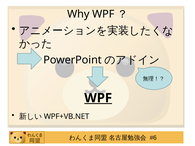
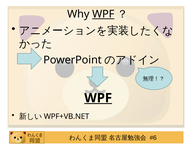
WPF at (103, 14) underline: none -> present
